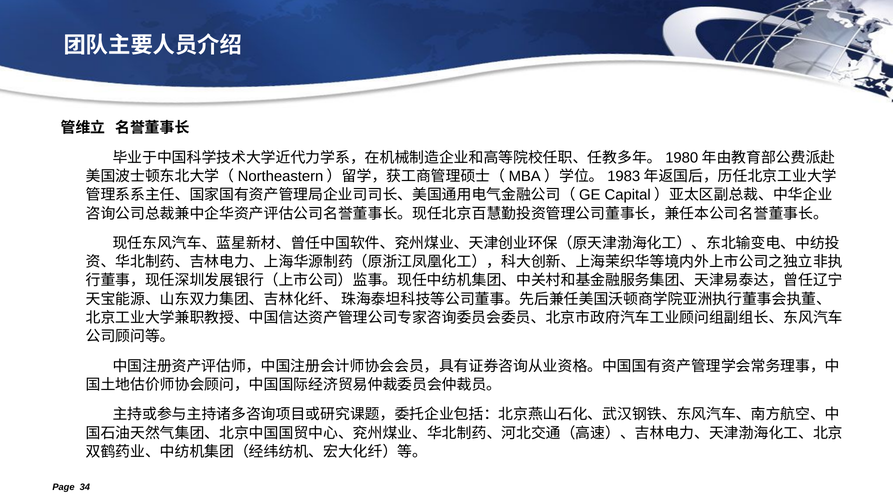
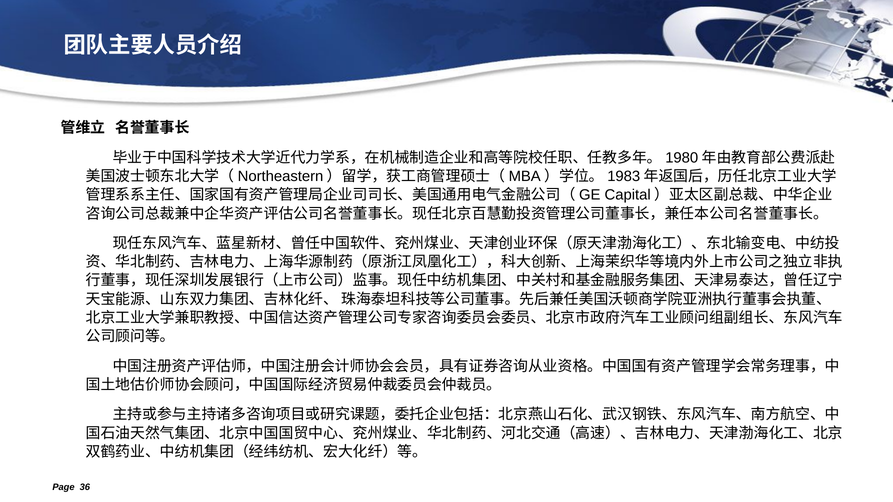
34: 34 -> 36
